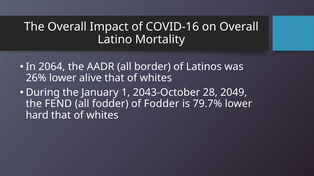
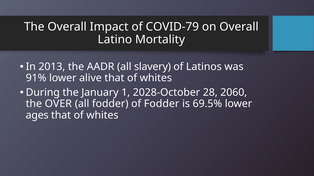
COVID-16: COVID-16 -> COVID-79
2064: 2064 -> 2013
border: border -> slavery
26%: 26% -> 91%
2043-October: 2043-October -> 2028-October
2049: 2049 -> 2060
FEND: FEND -> OVER
79.7%: 79.7% -> 69.5%
hard: hard -> ages
